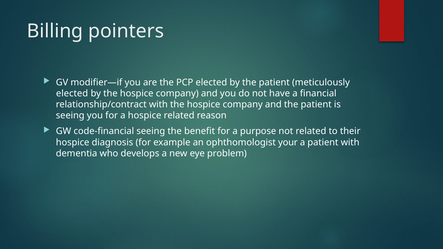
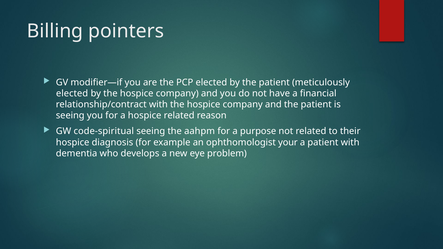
code-financial: code-financial -> code-spiritual
benefit: benefit -> aahpm
